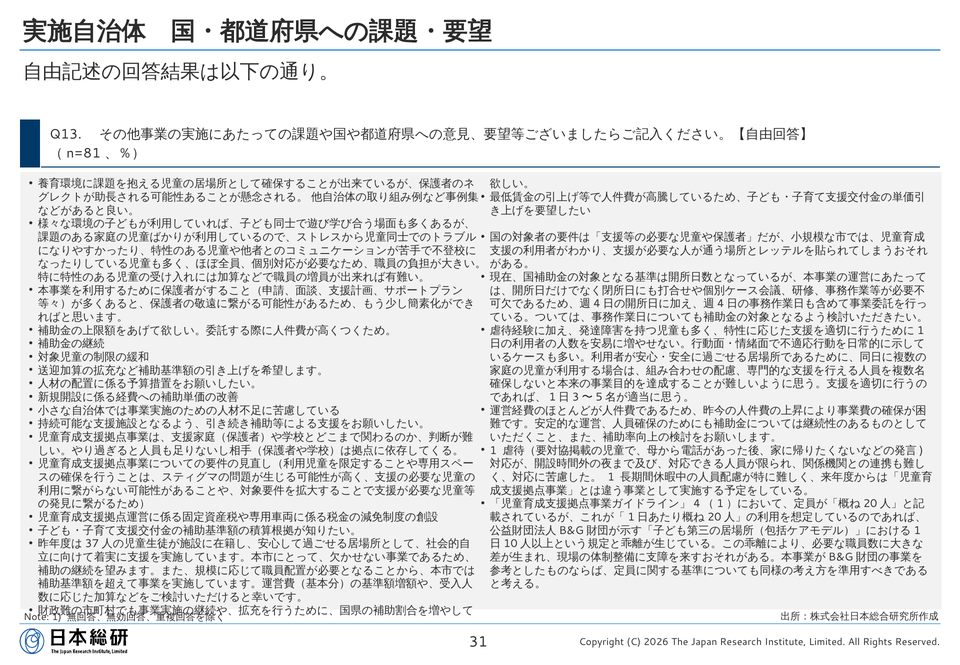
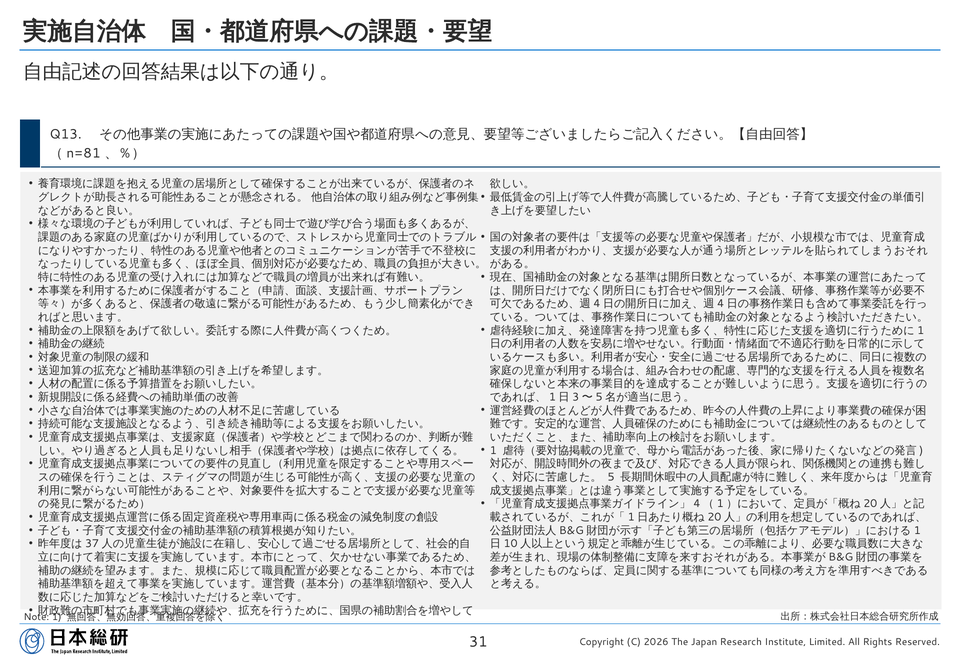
1 at (611, 477): 1 -> 5
